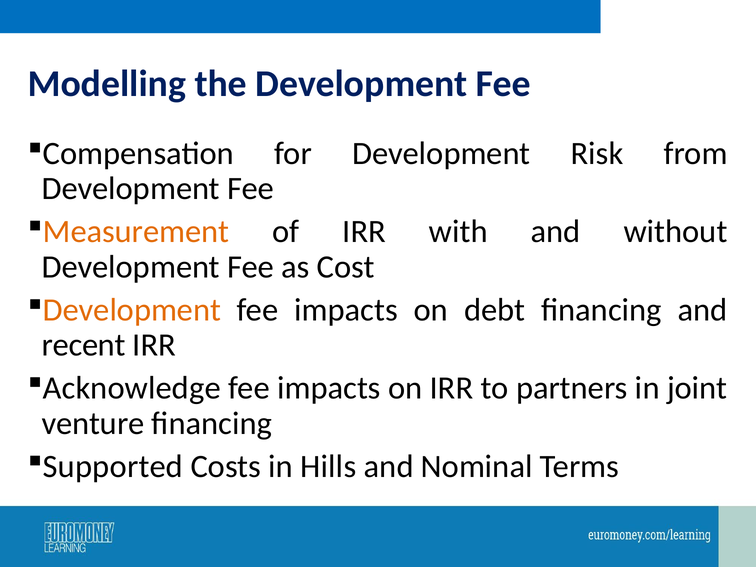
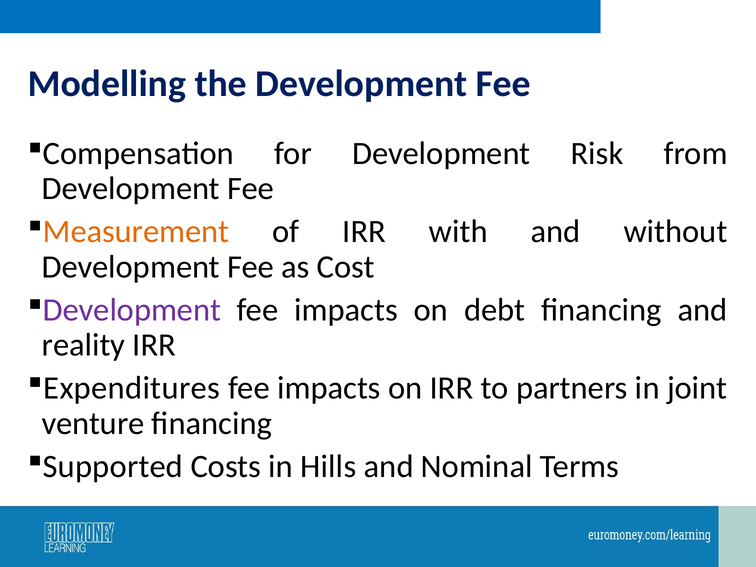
Development at (132, 310) colour: orange -> purple
recent: recent -> reality
Acknowledge: Acknowledge -> Expenditures
